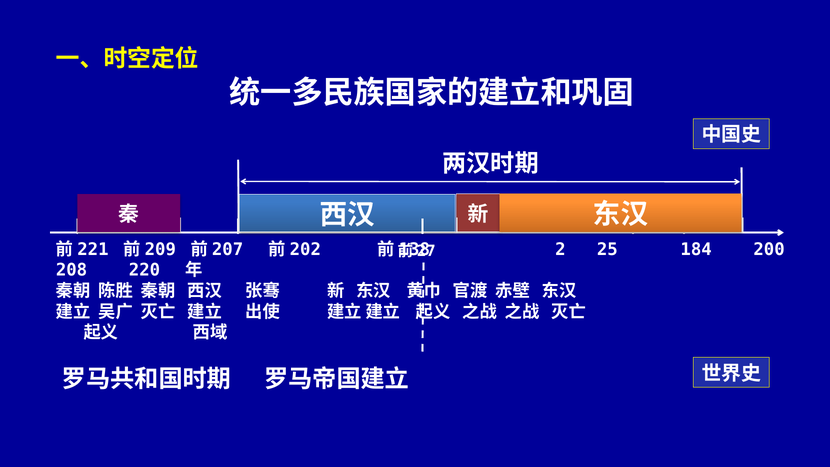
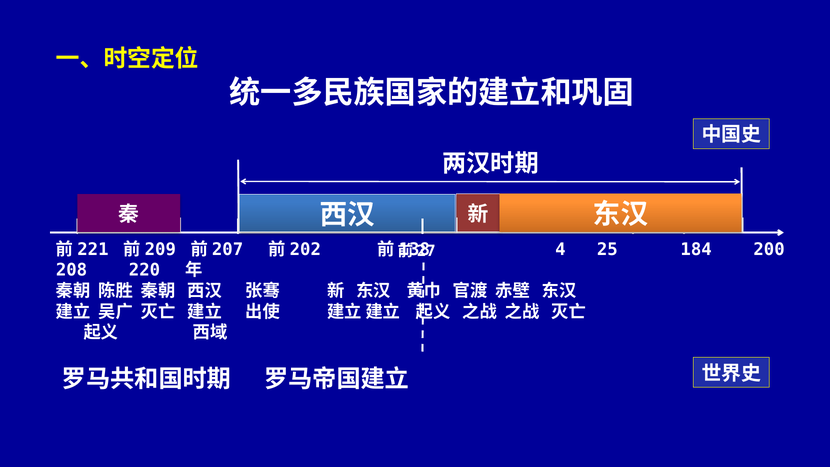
2: 2 -> 4
